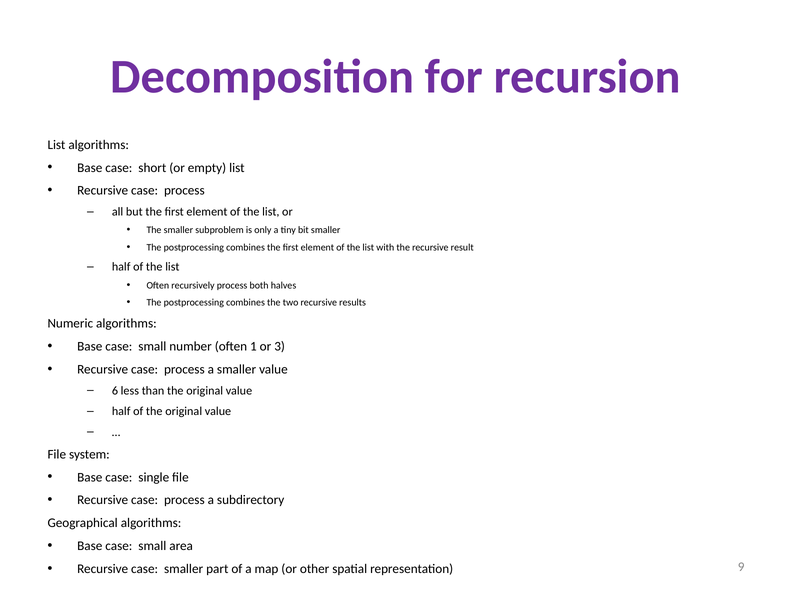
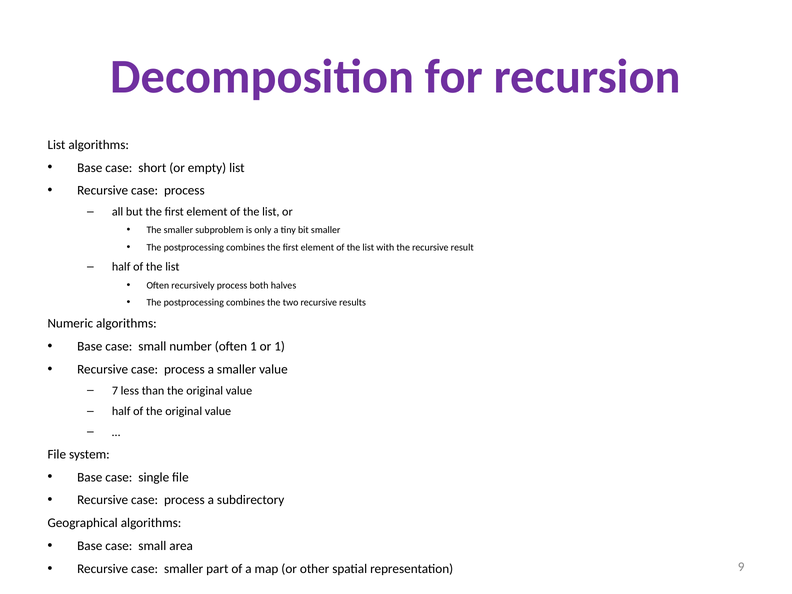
or 3: 3 -> 1
6: 6 -> 7
